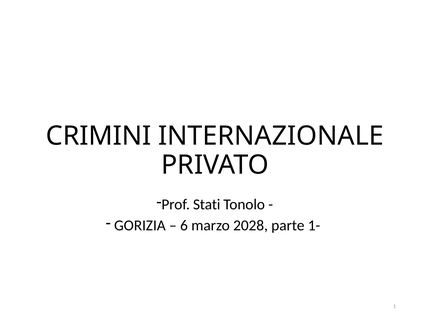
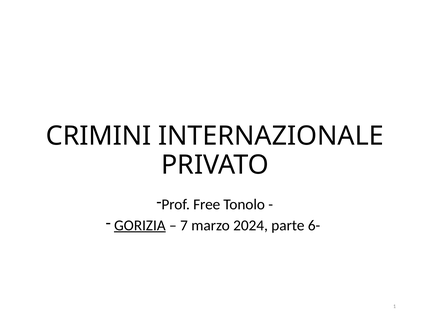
Stati: Stati -> Free
GORIZIA underline: none -> present
6: 6 -> 7
2028: 2028 -> 2024
1-: 1- -> 6-
